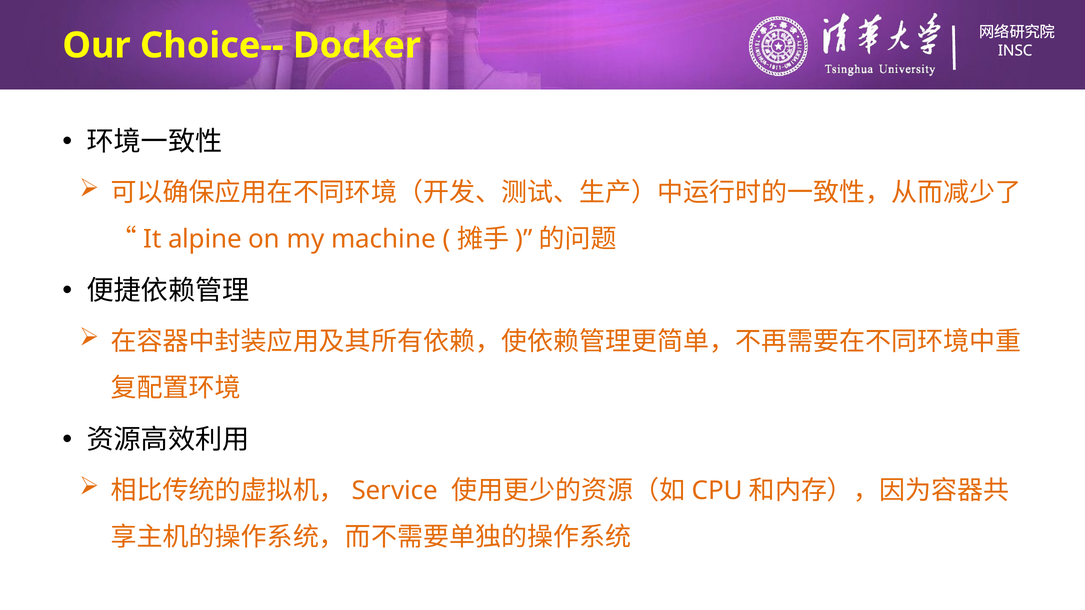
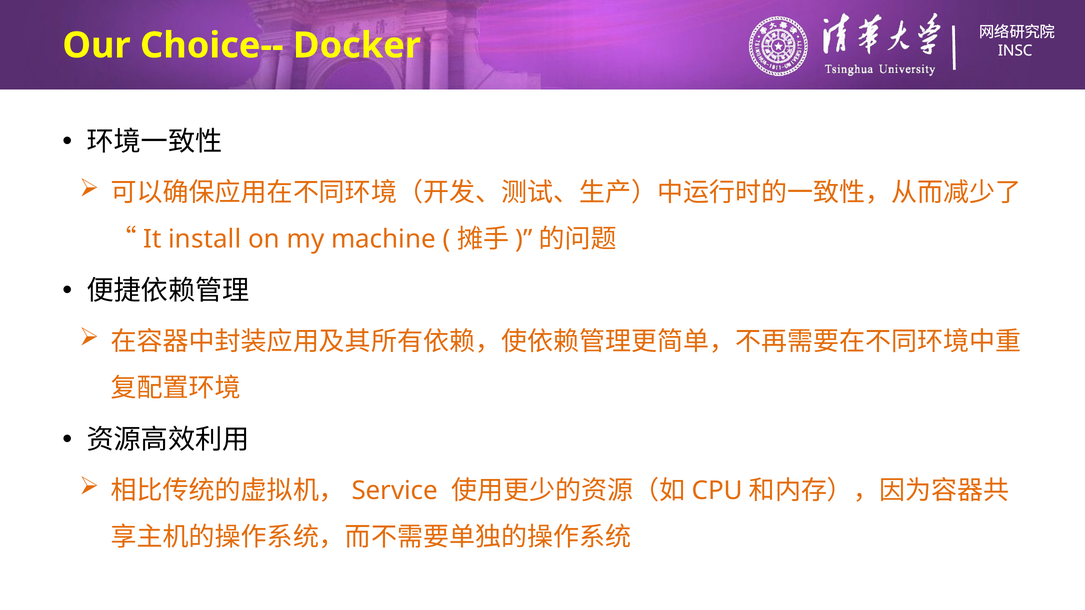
alpine: alpine -> install
